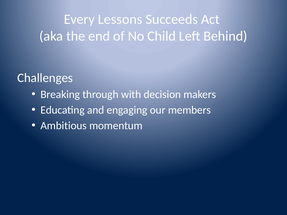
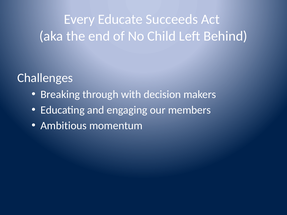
Lessons: Lessons -> Educate
